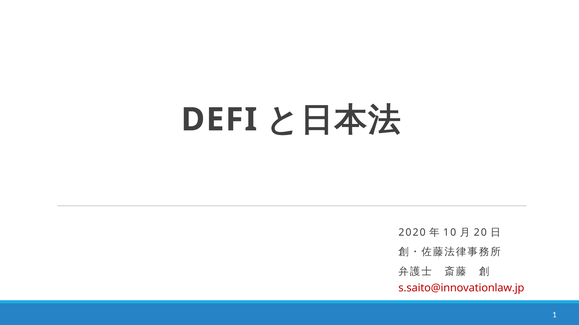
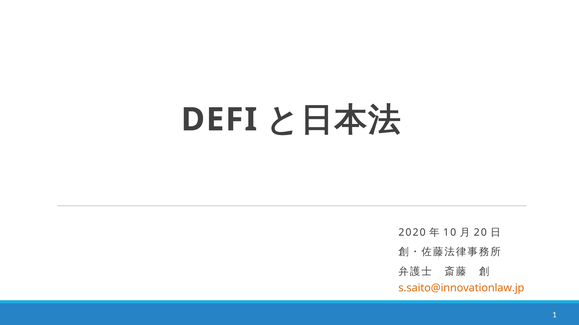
s.saito@innovationlaw.jp colour: red -> orange
